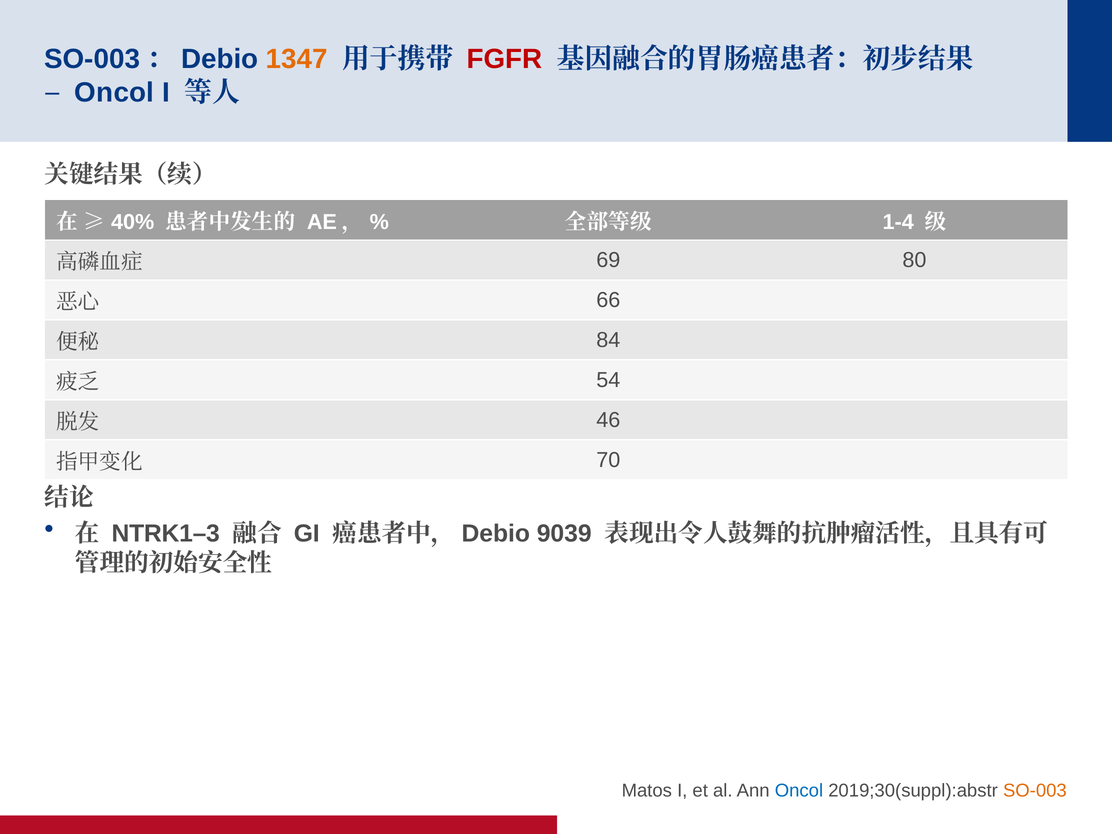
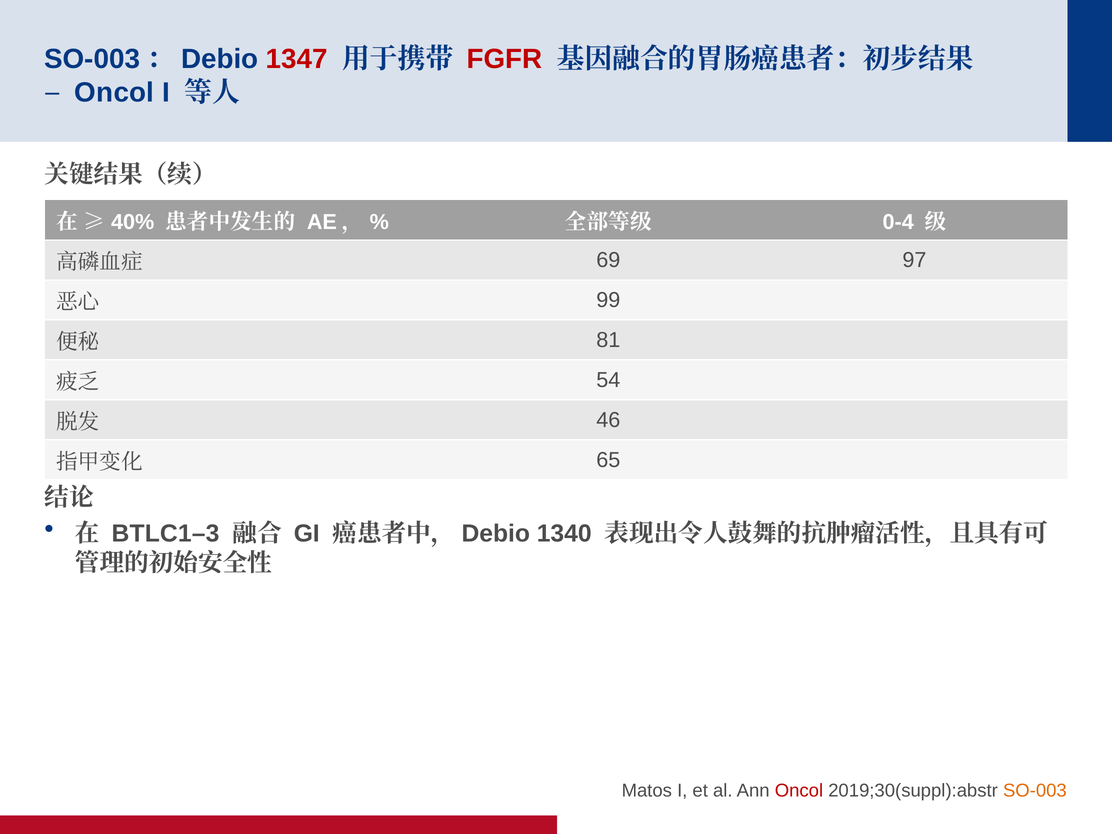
1347 colour: orange -> red
1-4: 1-4 -> 0-4
80: 80 -> 97
66: 66 -> 99
84: 84 -> 81
70: 70 -> 65
NTRK1–3: NTRK1–3 -> BTLC1–3
9039: 9039 -> 1340
Oncol at (799, 791) colour: blue -> red
